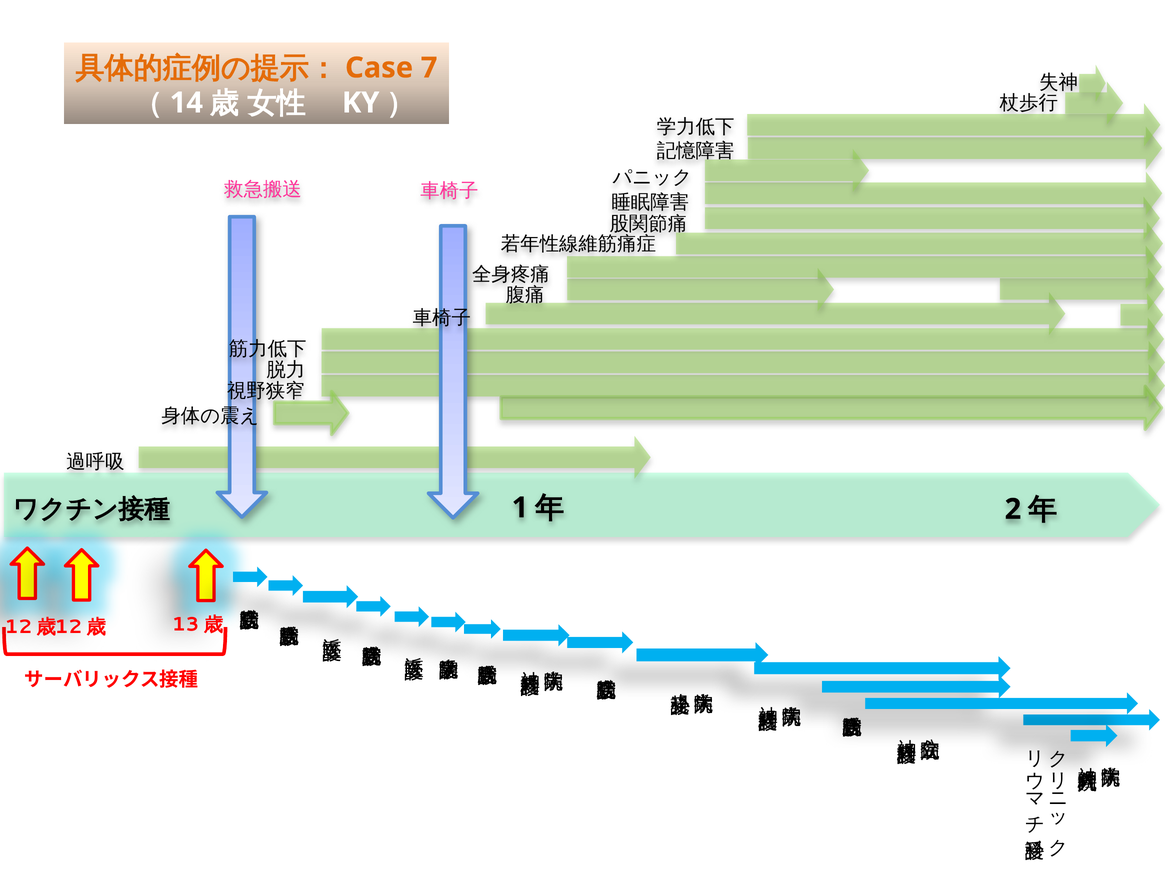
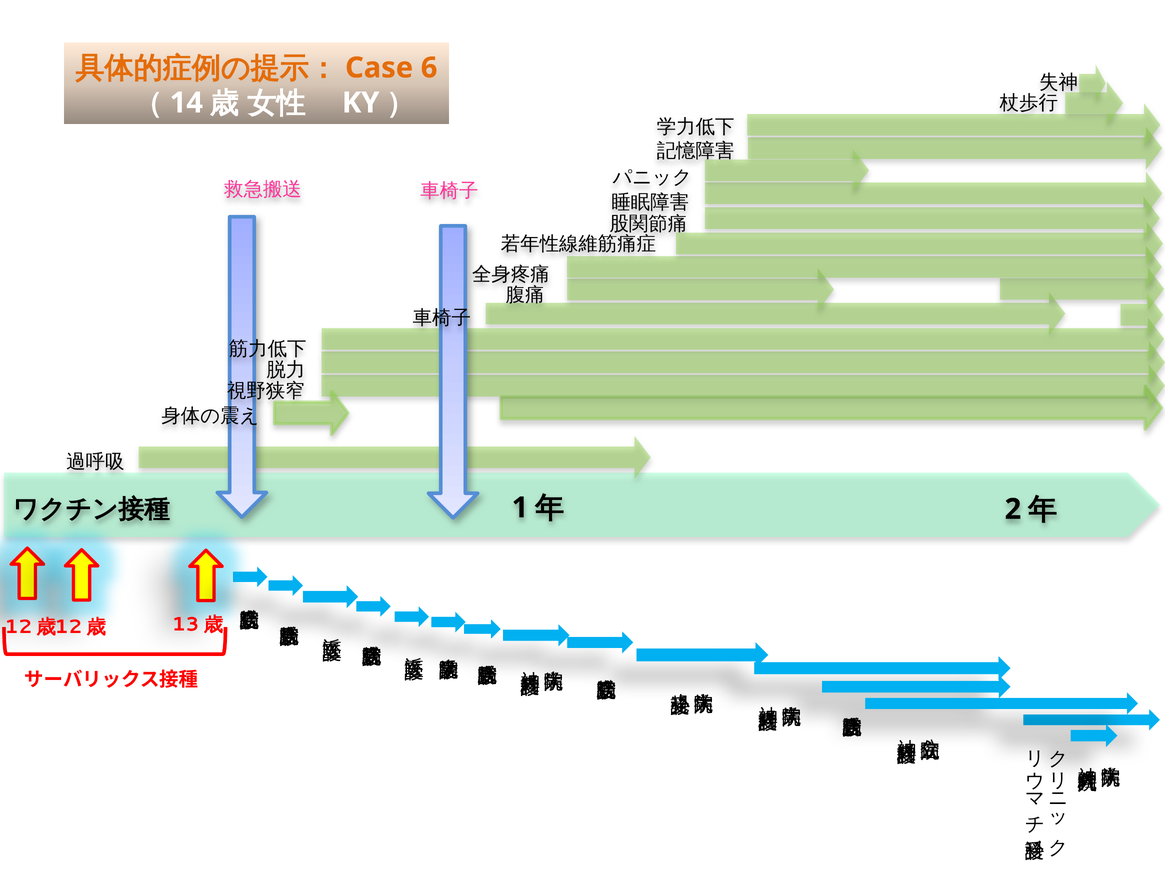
7: 7 -> 6
